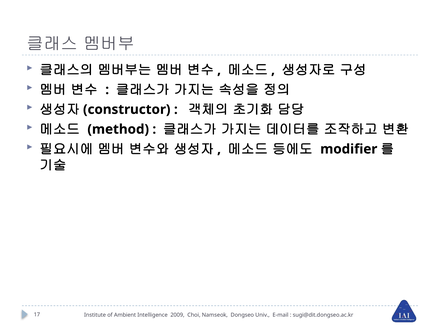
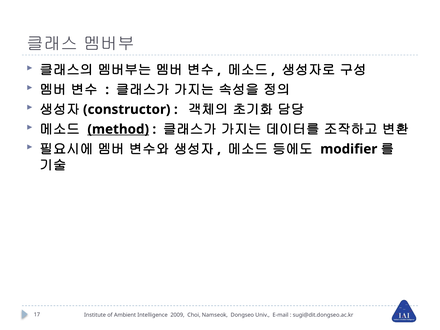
method underline: none -> present
